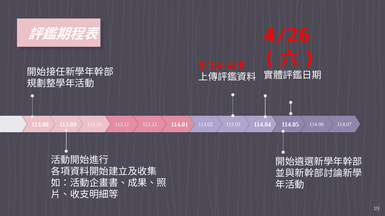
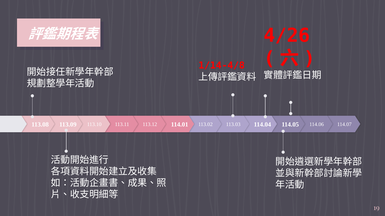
5/14-4/8: 5/14-4/8 -> 1/14-4/8
